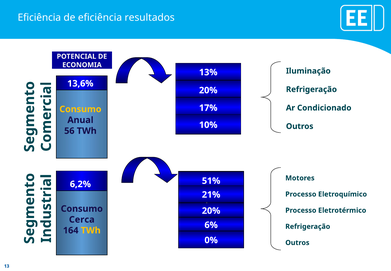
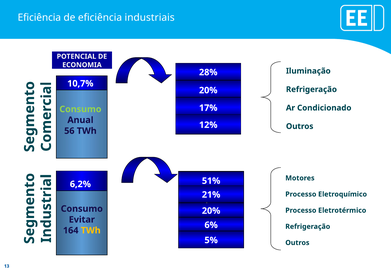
resultados: resultados -> industriais
13%: 13% -> 28%
13,6%: 13,6% -> 10,7%
Consumo at (80, 109) colour: yellow -> light green
10%: 10% -> 12%
Cerca: Cerca -> Evitar
0%: 0% -> 5%
